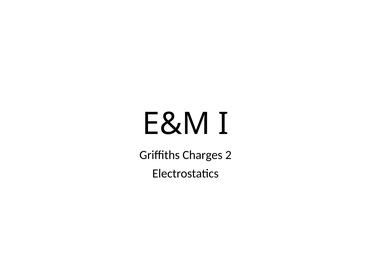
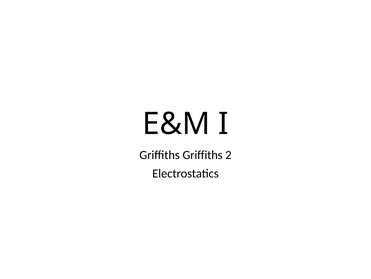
Griffiths Charges: Charges -> Griffiths
